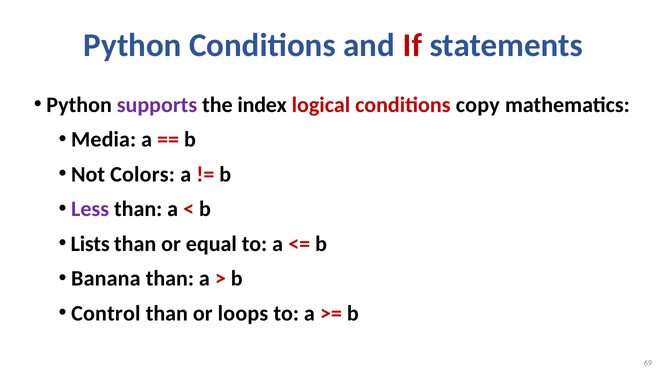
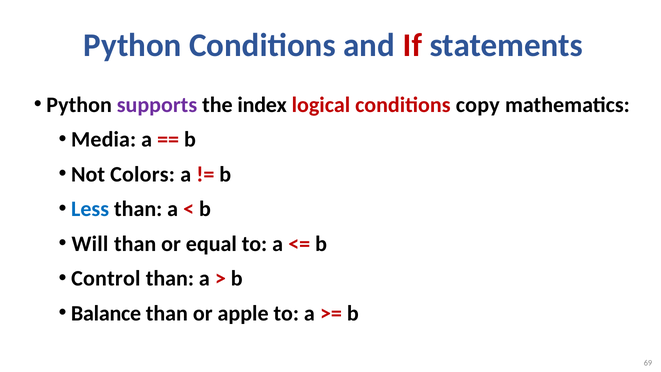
Less colour: purple -> blue
Lists: Lists -> Will
Banana: Banana -> Control
Control: Control -> Balance
loops: loops -> apple
